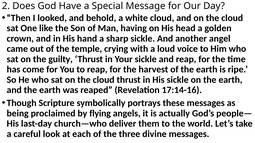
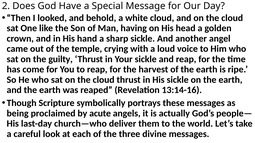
17:14-16: 17:14-16 -> 13:14-16
flying: flying -> acute
